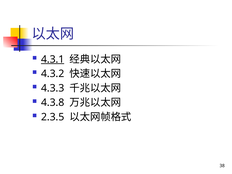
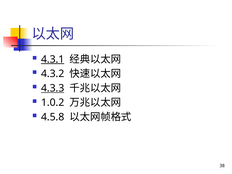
4.3.3 underline: none -> present
4.3.8: 4.3.8 -> 1.0.2
2.3.5: 2.3.5 -> 4.5.8
